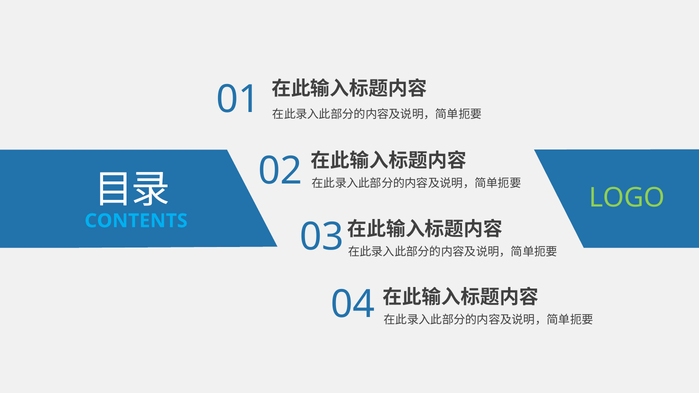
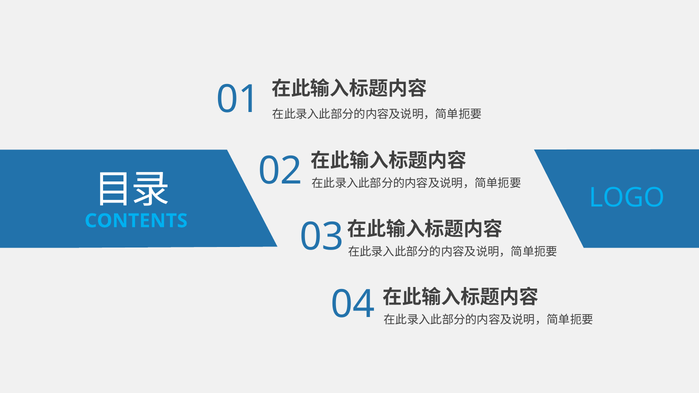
LOGO colour: light green -> light blue
